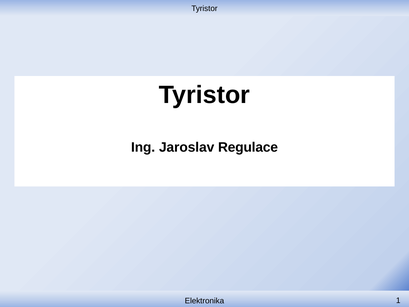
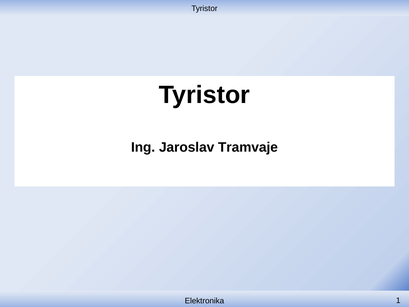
Regulace: Regulace -> Tramvaje
